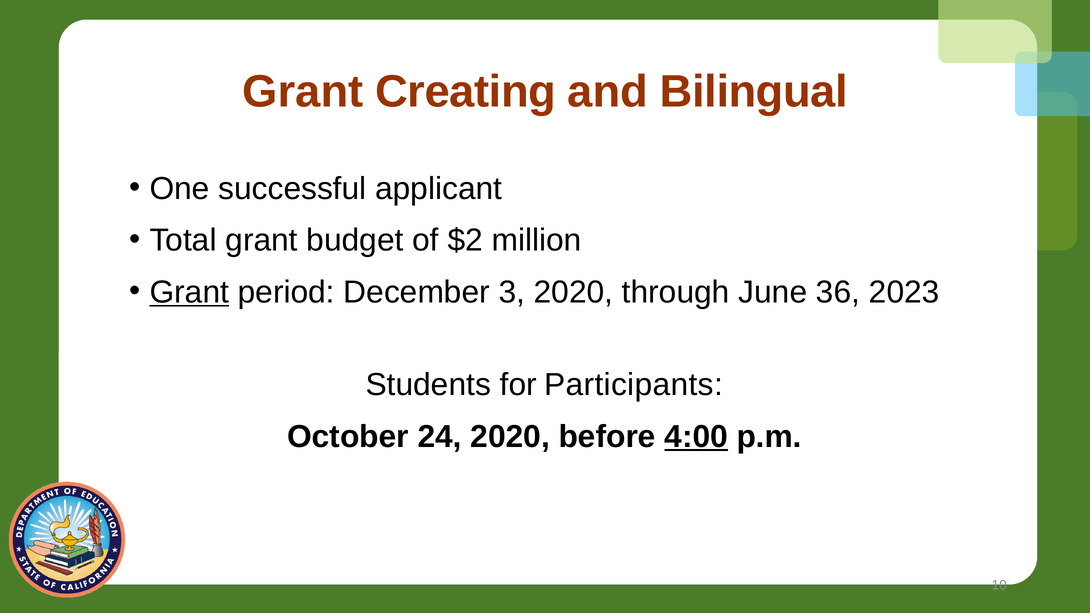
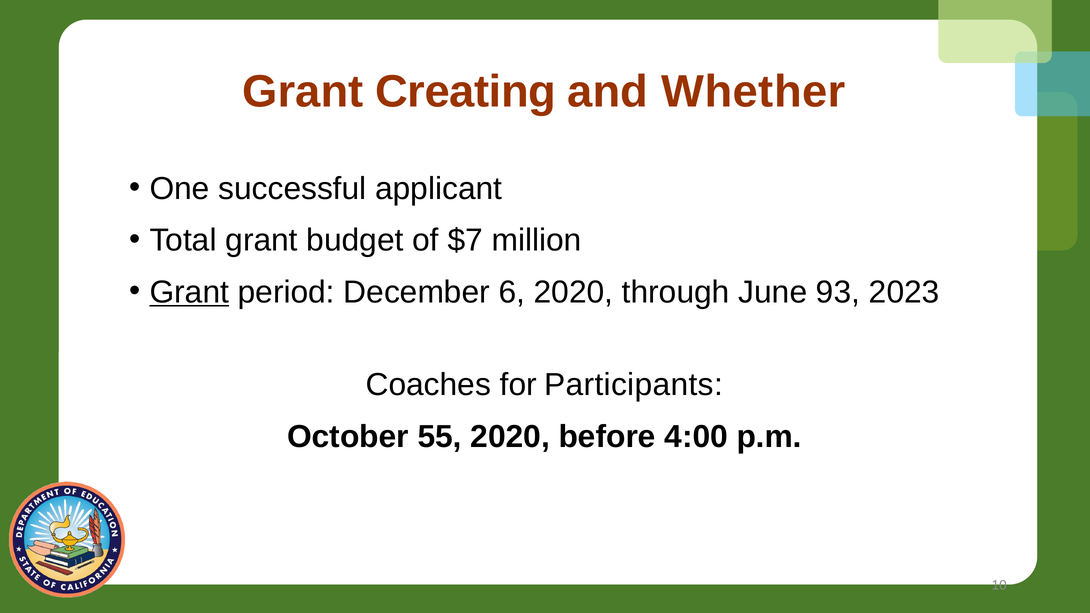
Bilingual: Bilingual -> Whether
$2: $2 -> $7
3: 3 -> 6
36: 36 -> 93
Students: Students -> Coaches
24: 24 -> 55
4:00 underline: present -> none
